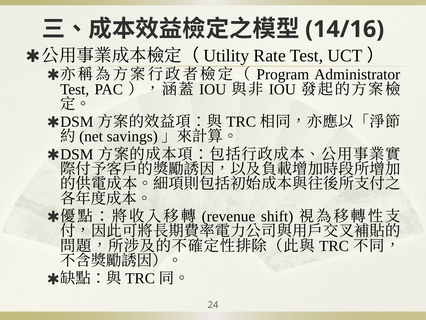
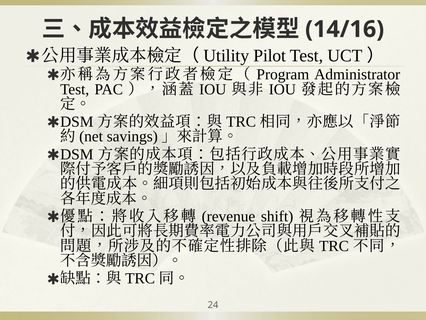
Rate: Rate -> Pilot
